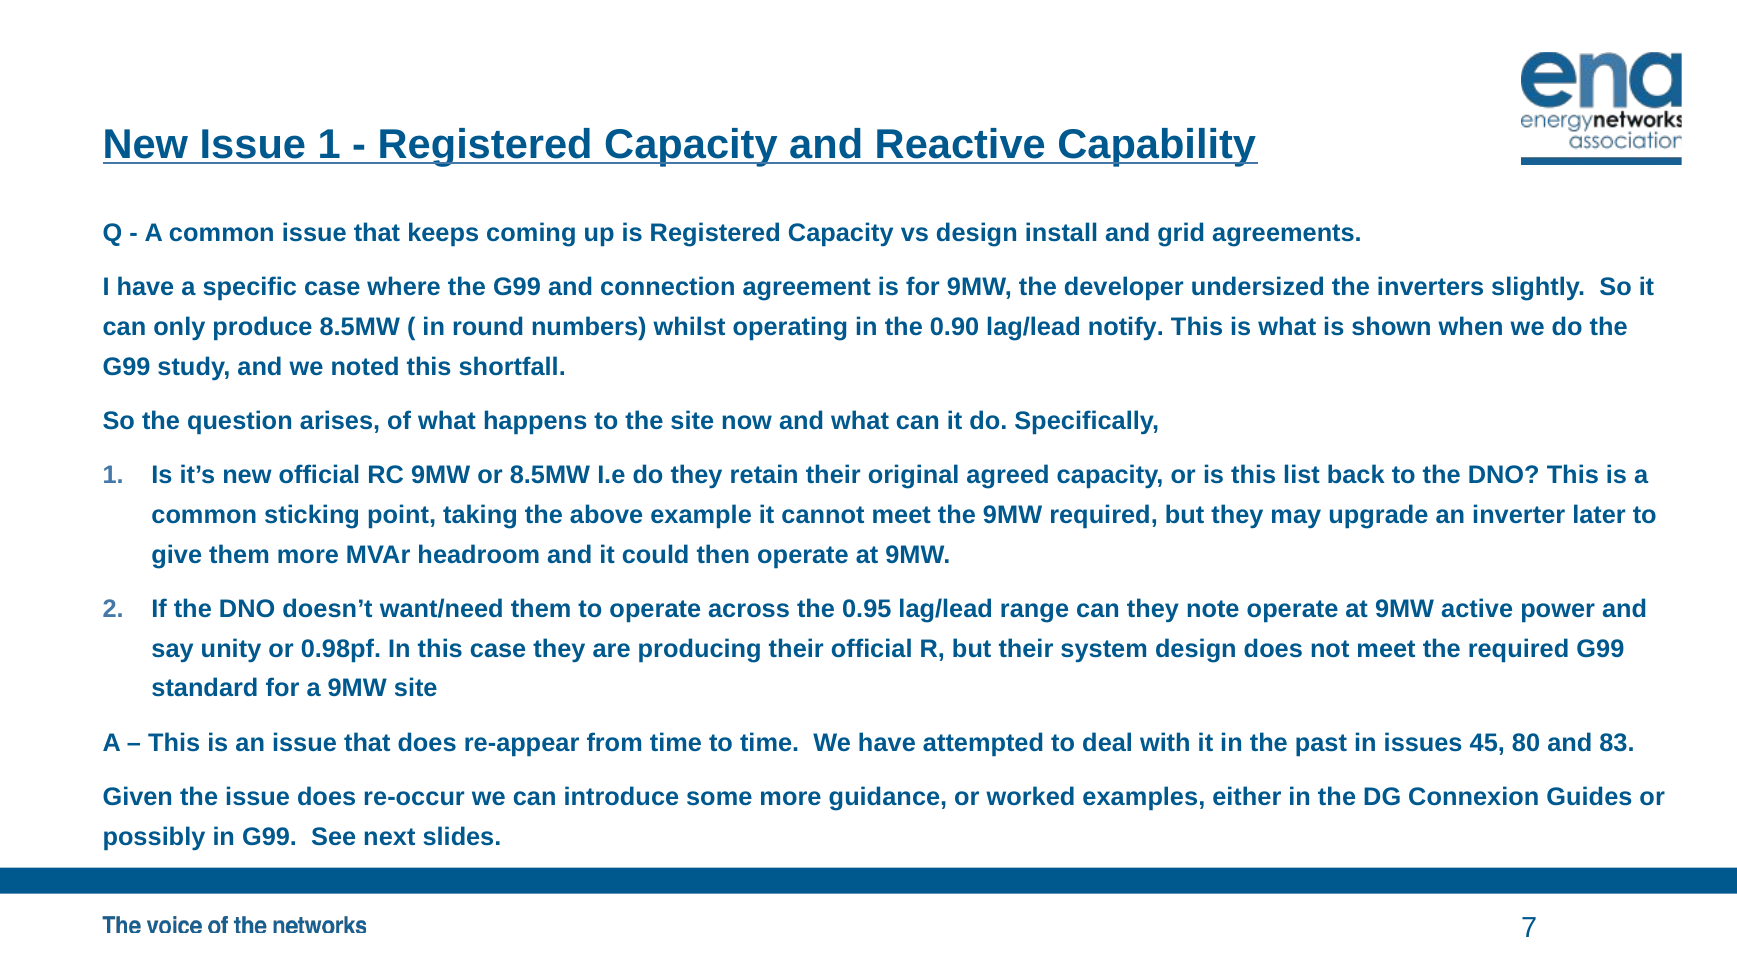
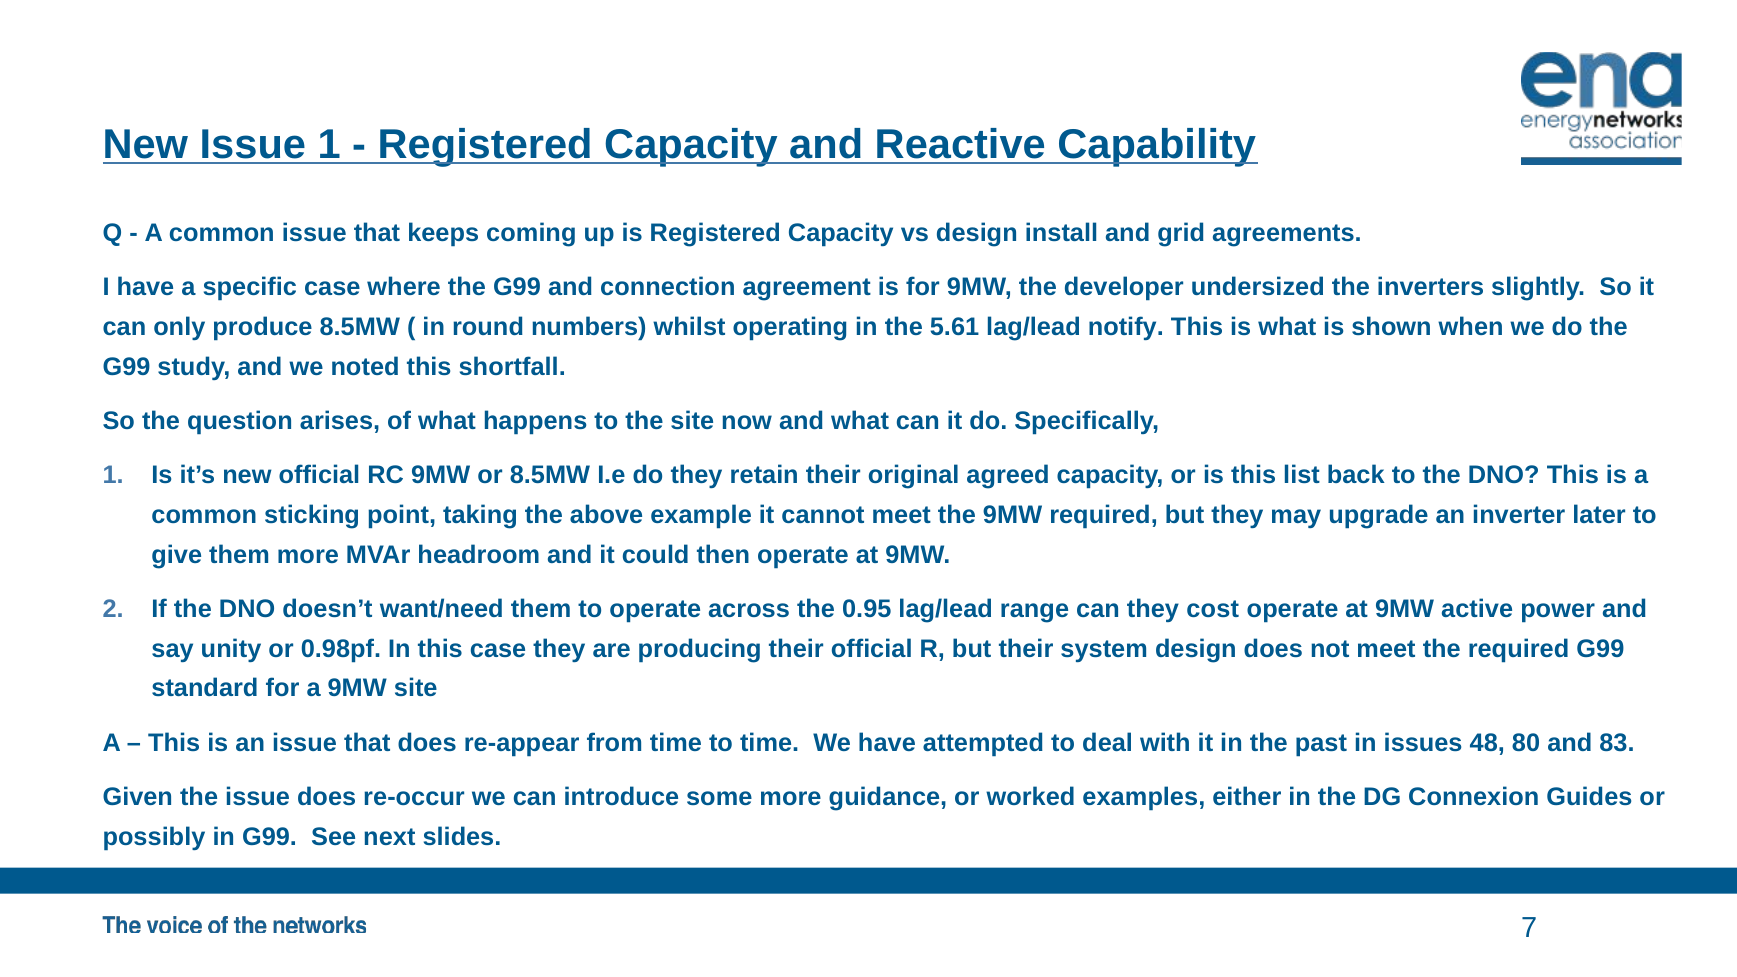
0.90: 0.90 -> 5.61
note: note -> cost
45: 45 -> 48
